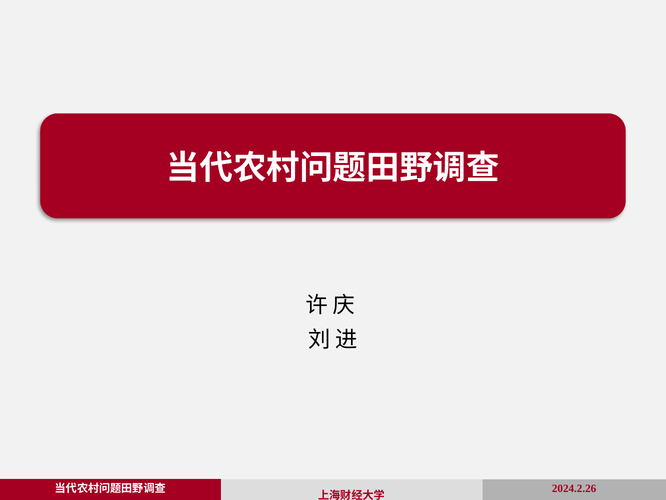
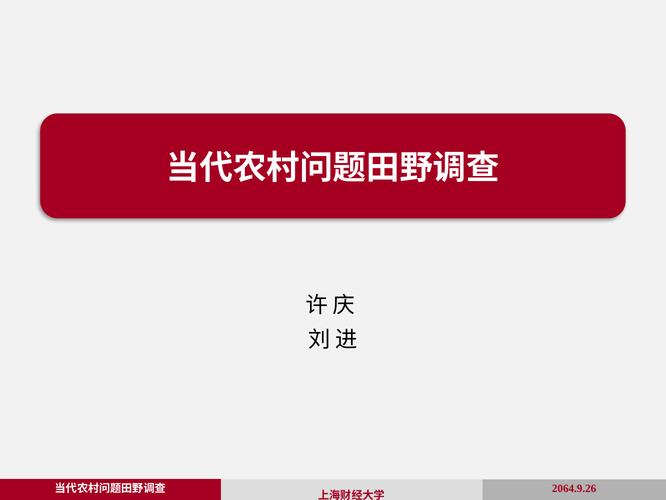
2024.2.26: 2024.2.26 -> 2064.9.26
